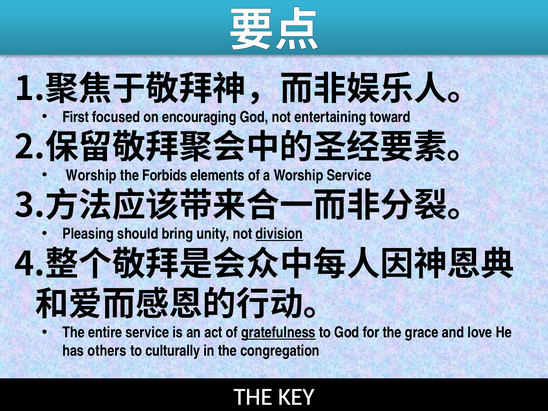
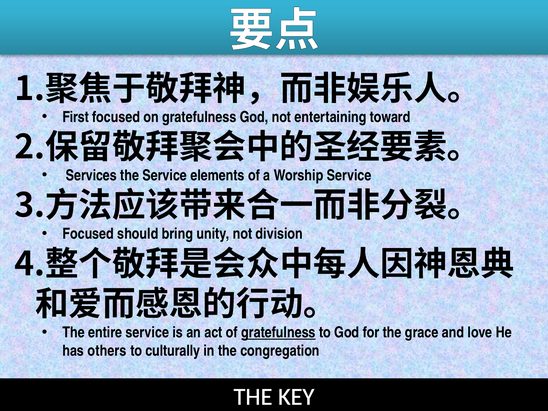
on encouraging: encouraging -> gratefulness
Worship at (91, 175): Worship -> Services
the Forbids: Forbids -> Service
Pleasing at (88, 234): Pleasing -> Focused
division underline: present -> none
